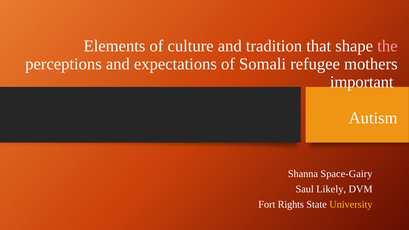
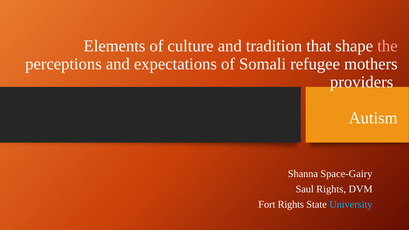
important: important -> providers
Saul Likely: Likely -> Rights
University colour: yellow -> light blue
